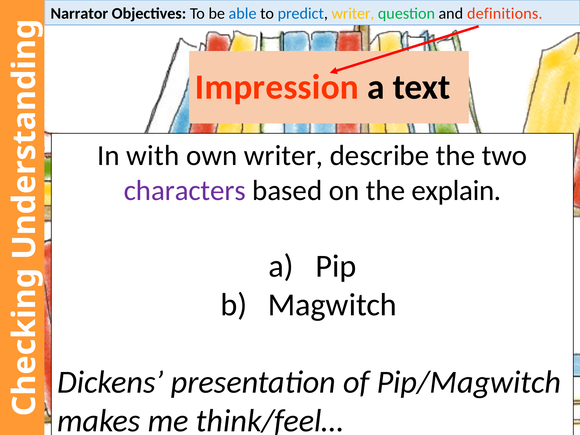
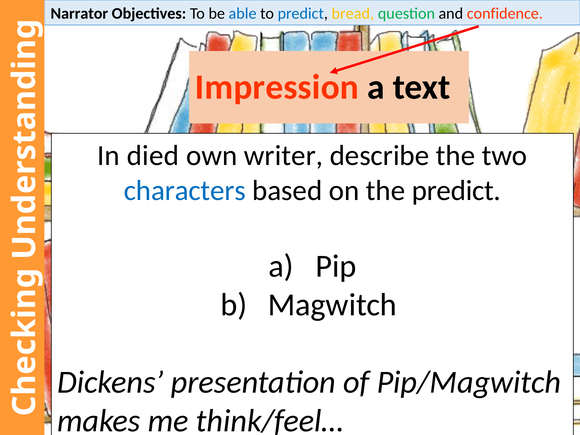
predict writer: writer -> bread
definitions: definitions -> confidence
with: with -> died
characters colour: purple -> blue
the explain: explain -> predict
